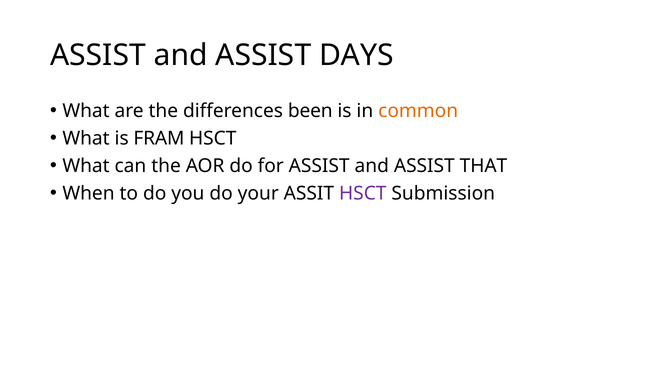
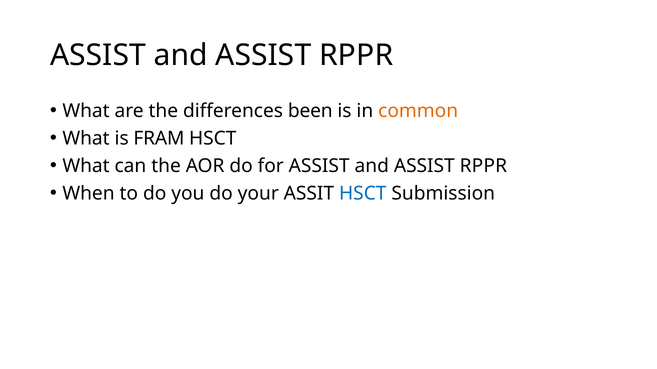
DAYS at (356, 55): DAYS -> RPPR
THAT at (483, 166): THAT -> RPPR
HSCT at (363, 194) colour: purple -> blue
